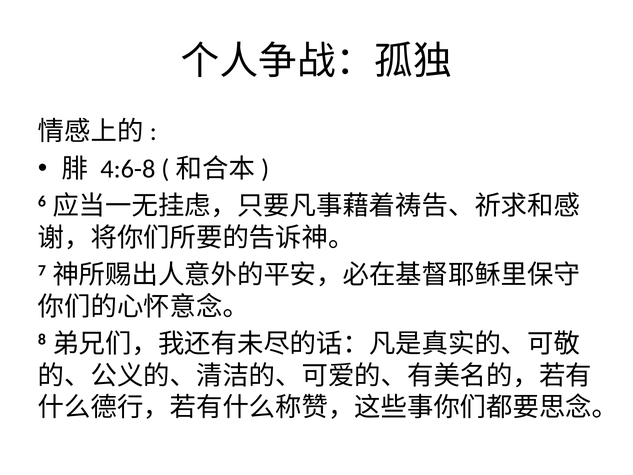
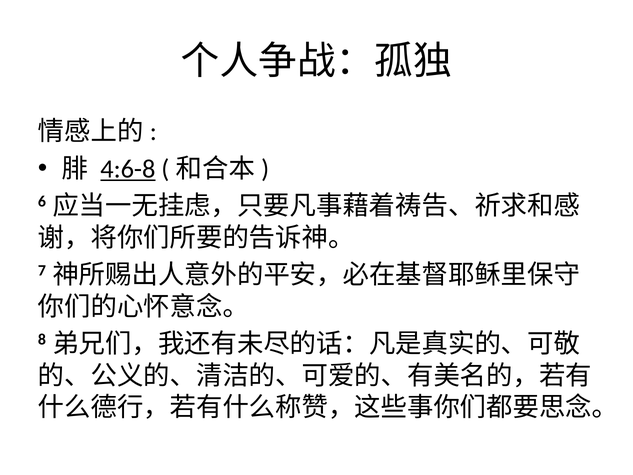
4:6-8 underline: none -> present
